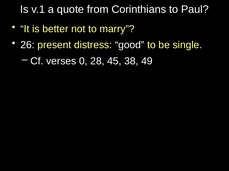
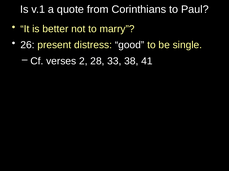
0: 0 -> 2
45: 45 -> 33
49: 49 -> 41
